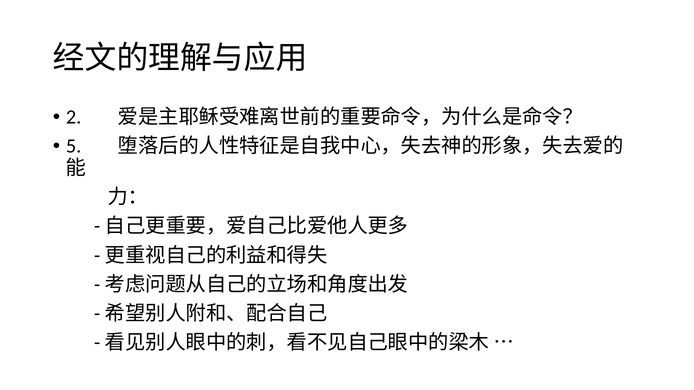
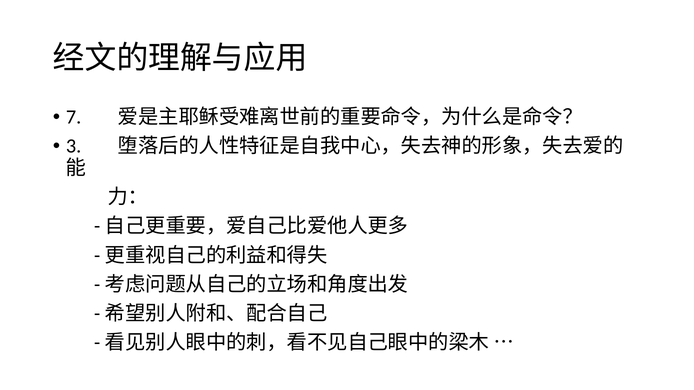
2: 2 -> 7
5: 5 -> 3
